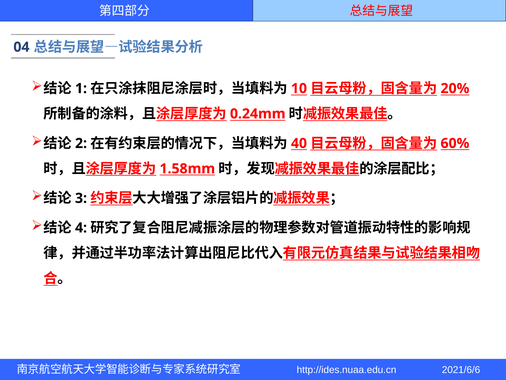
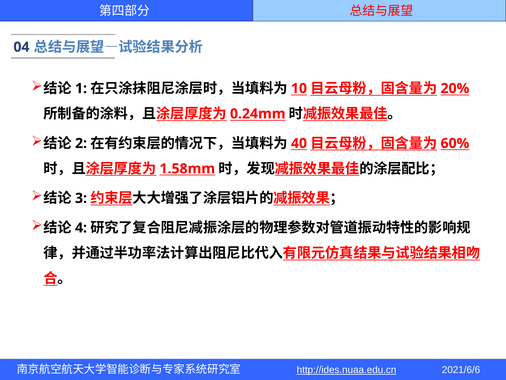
http://ides.nuaa.edu.cn underline: none -> present
